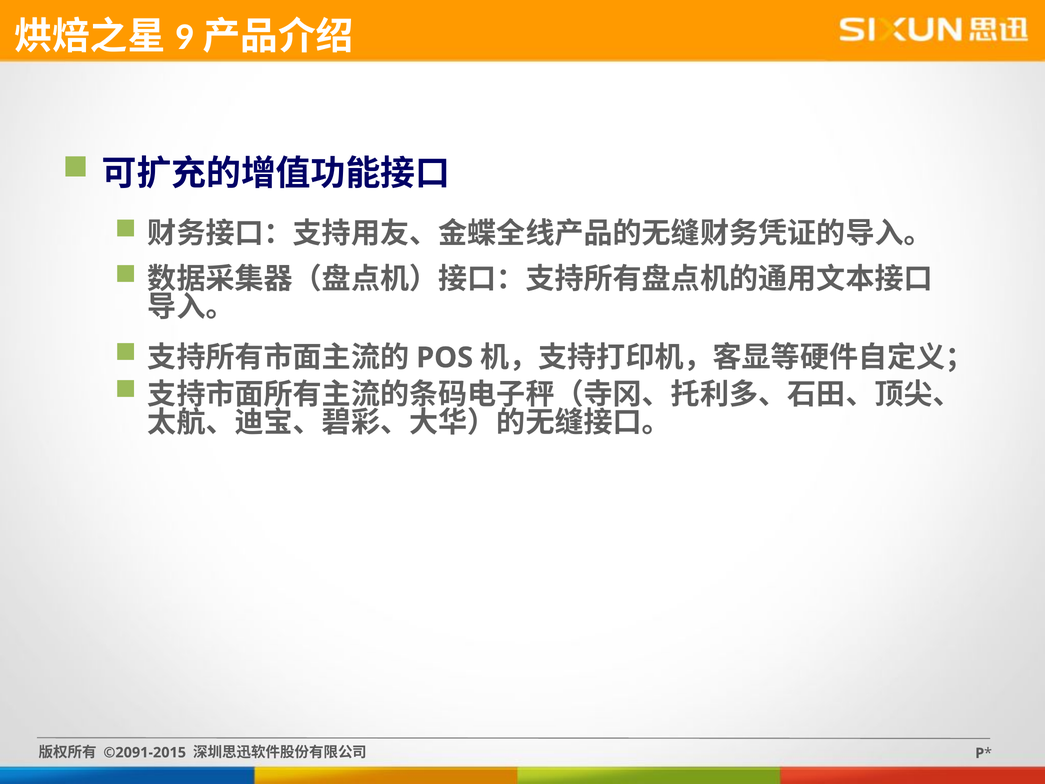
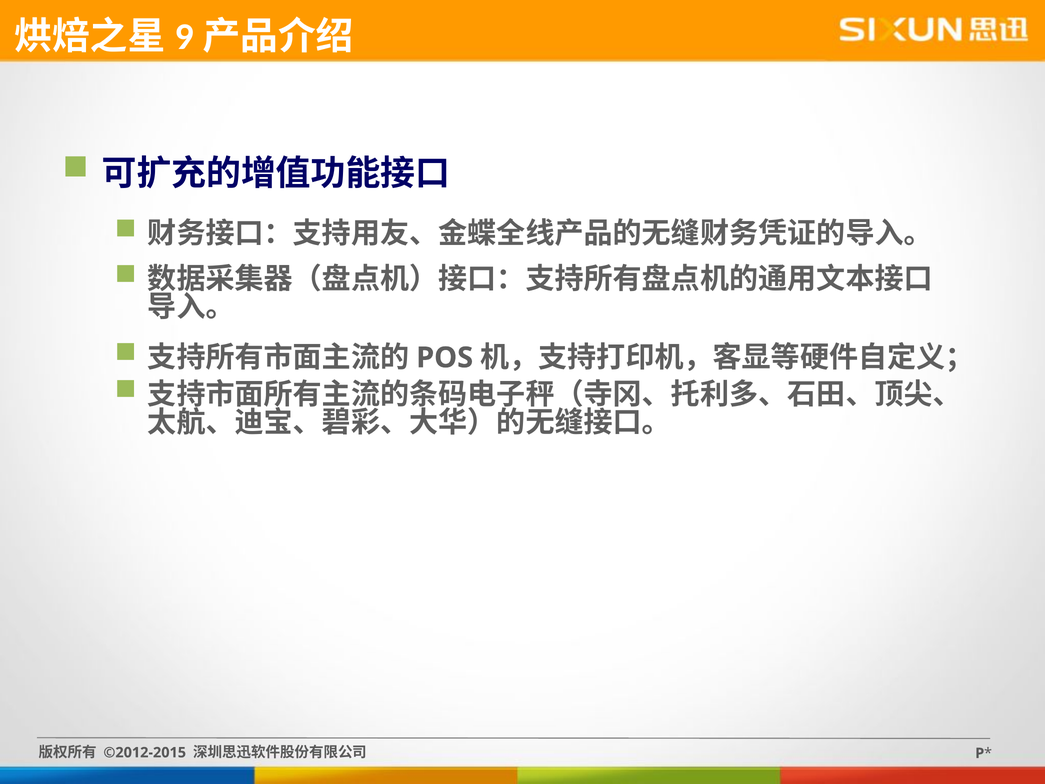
©2091-2015: ©2091-2015 -> ©2012-2015
